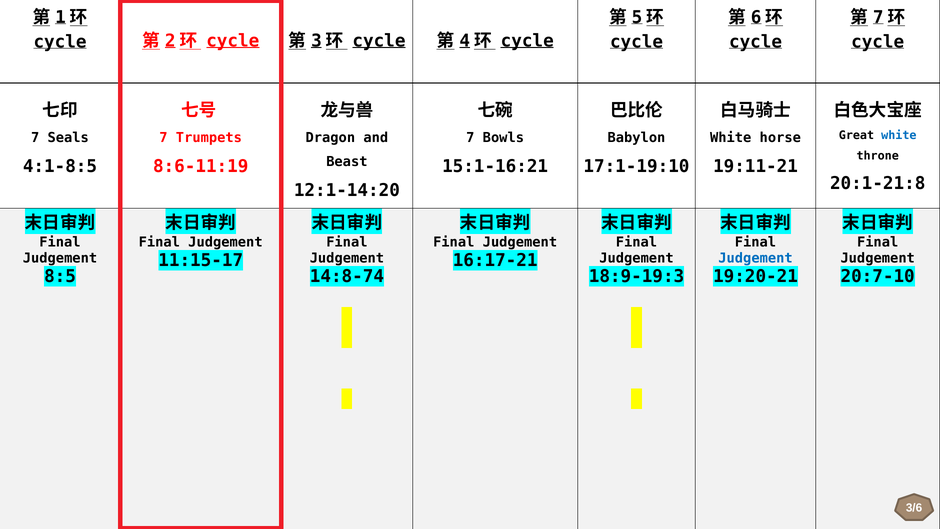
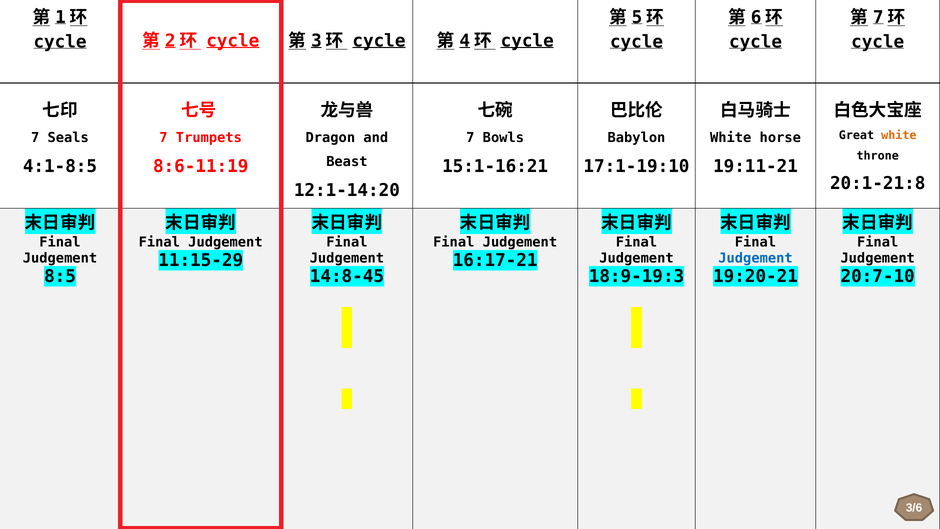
white at (899, 135) colour: blue -> orange
11:15-17: 11:15-17 -> 11:15-29
14:8-74: 14:8-74 -> 14:8-45
